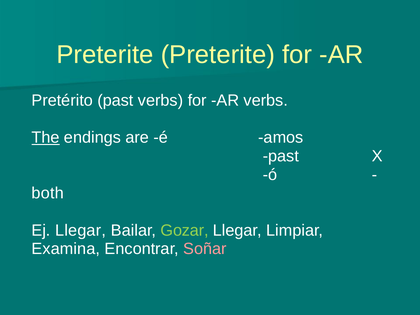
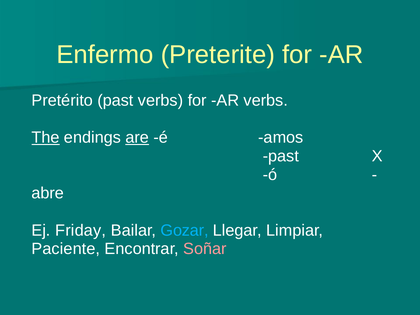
Preterite at (105, 55): Preterite -> Enfermo
are underline: none -> present
both: both -> abre
Ej Llegar: Llegar -> Friday
Gozar colour: light green -> light blue
Examina: Examina -> Paciente
